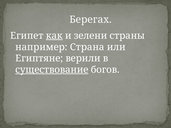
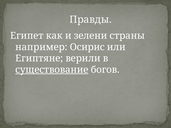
Берегах: Берегах -> Правды
как underline: present -> none
Страна: Страна -> Осирис
